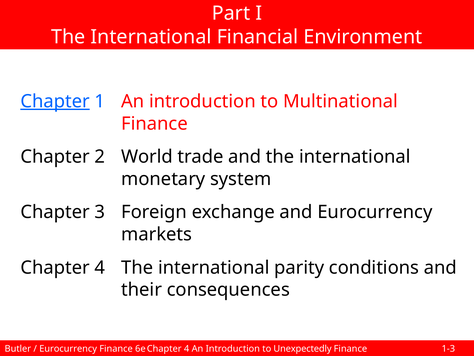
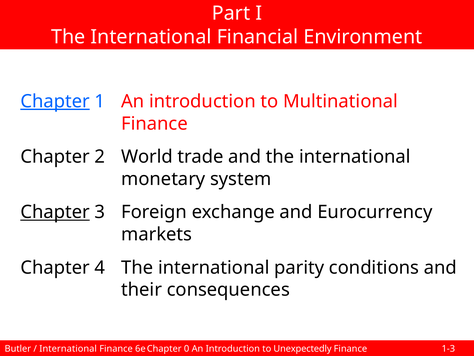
Chapter at (55, 212) underline: none -> present
Eurocurrency at (68, 348): Eurocurrency -> International
4 at (187, 348): 4 -> 0
